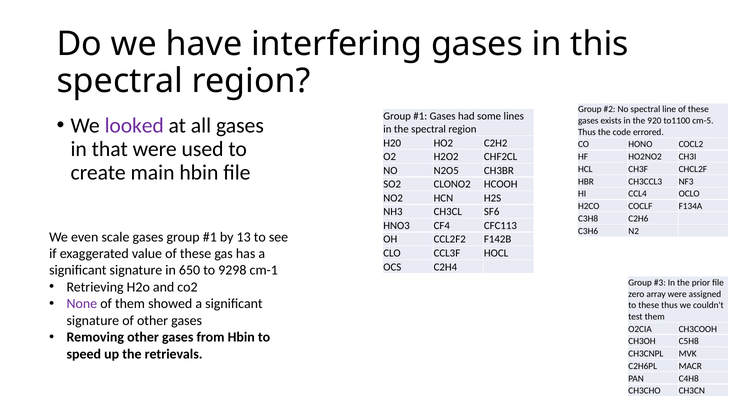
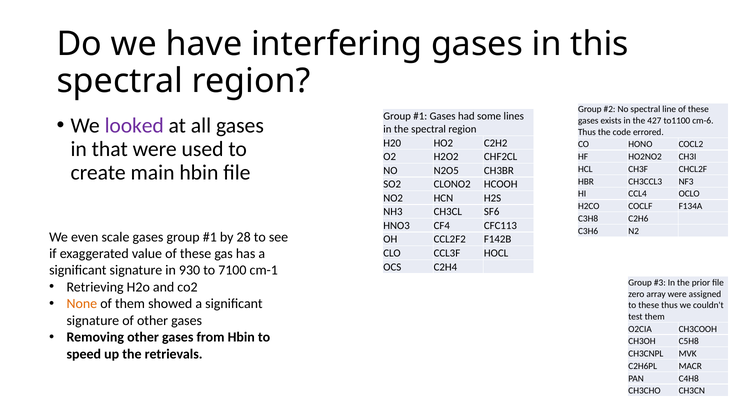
920: 920 -> 427
cm-5: cm-5 -> cm-6
13: 13 -> 28
650: 650 -> 930
9298: 9298 -> 7100
None colour: purple -> orange
